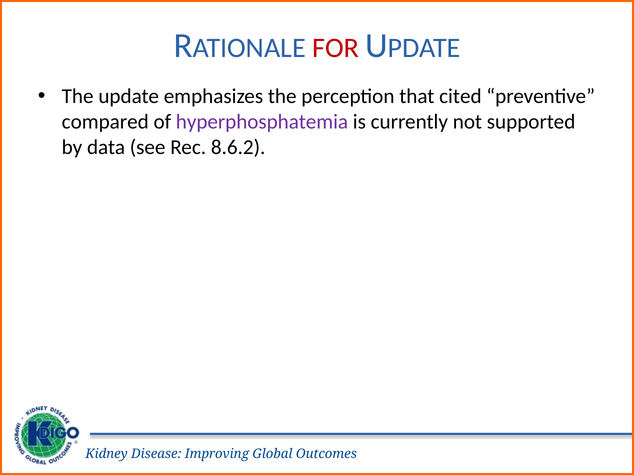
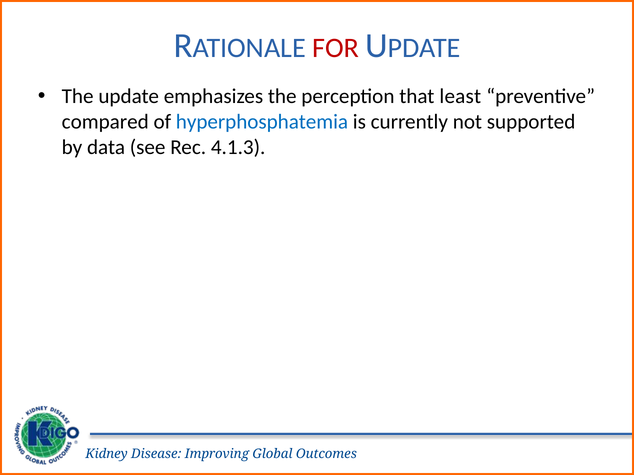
cited: cited -> least
hyperphosphatemia colour: purple -> blue
8.6.2: 8.6.2 -> 4.1.3
